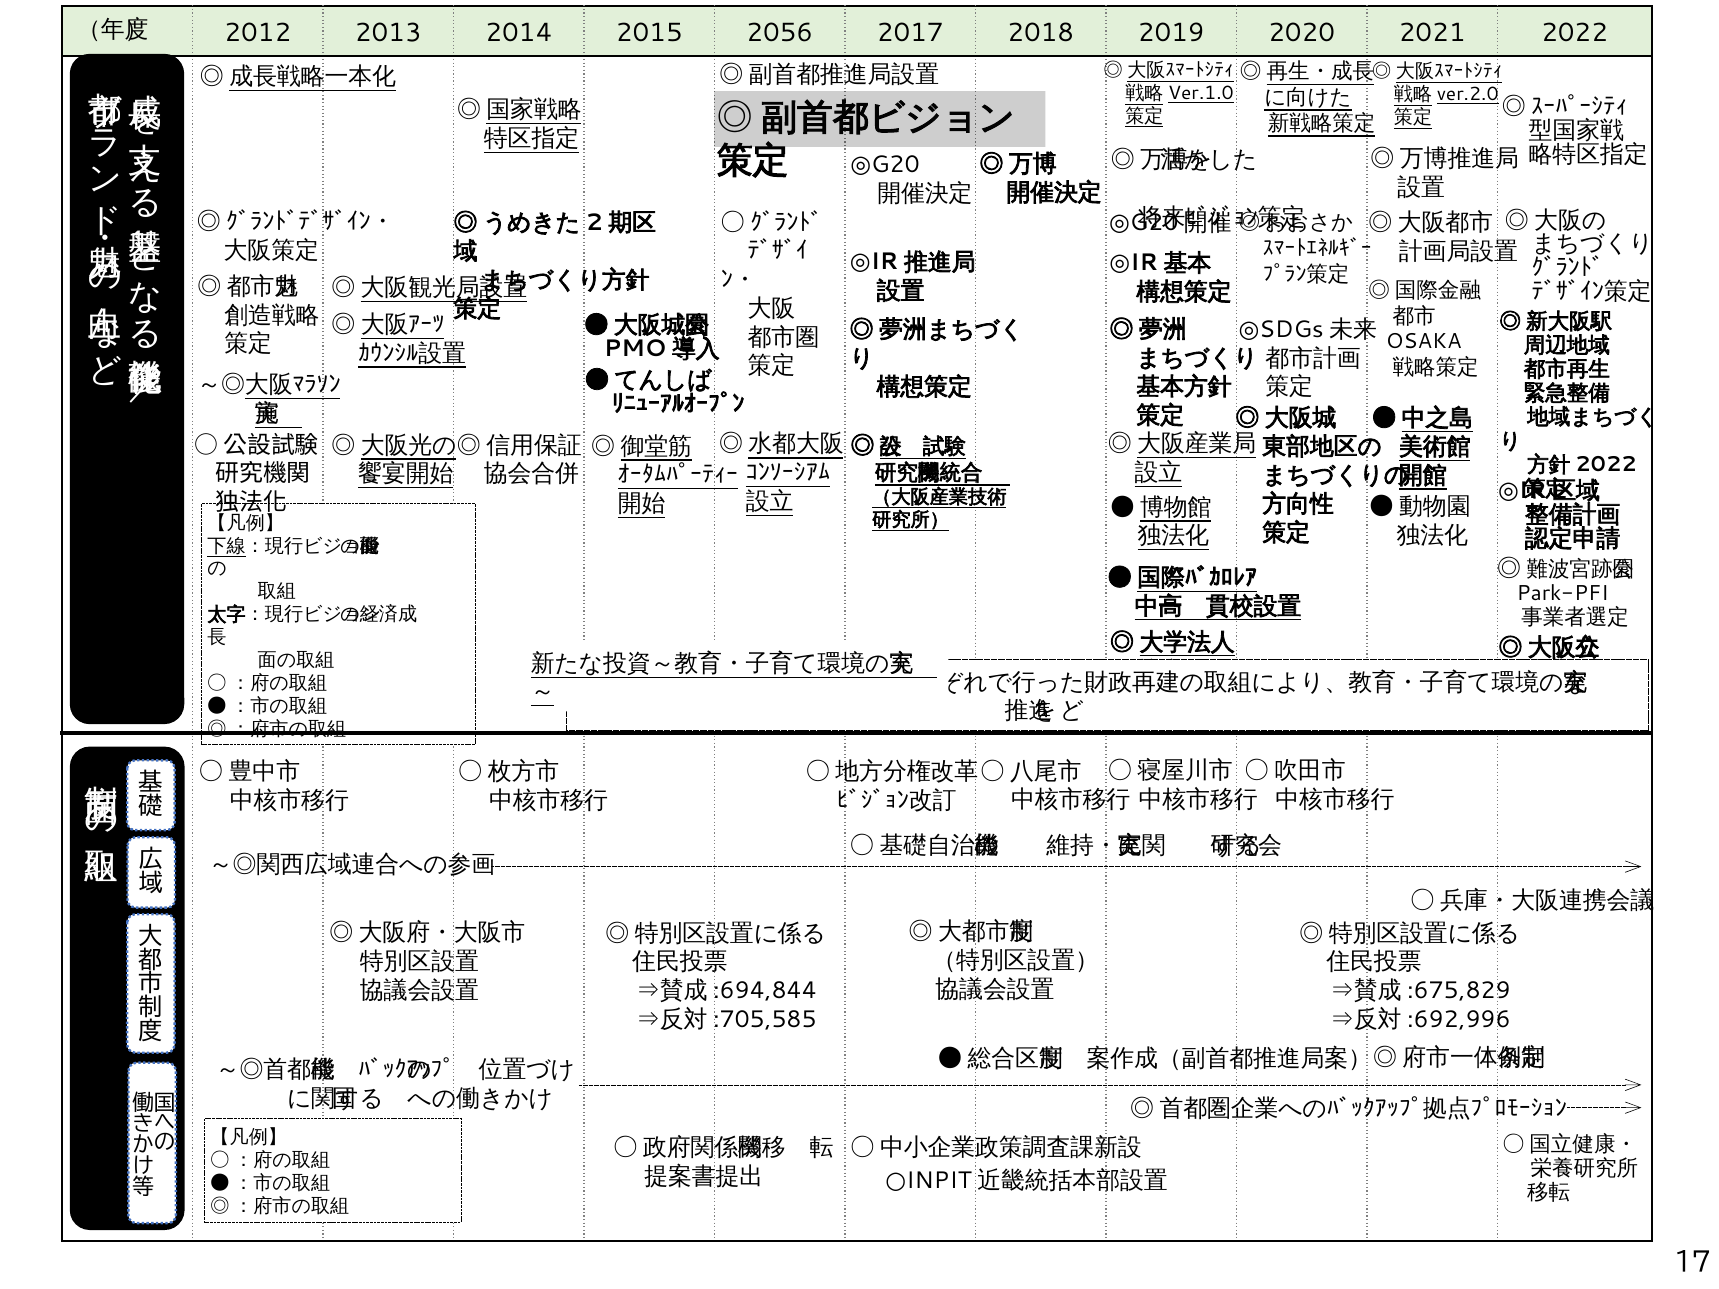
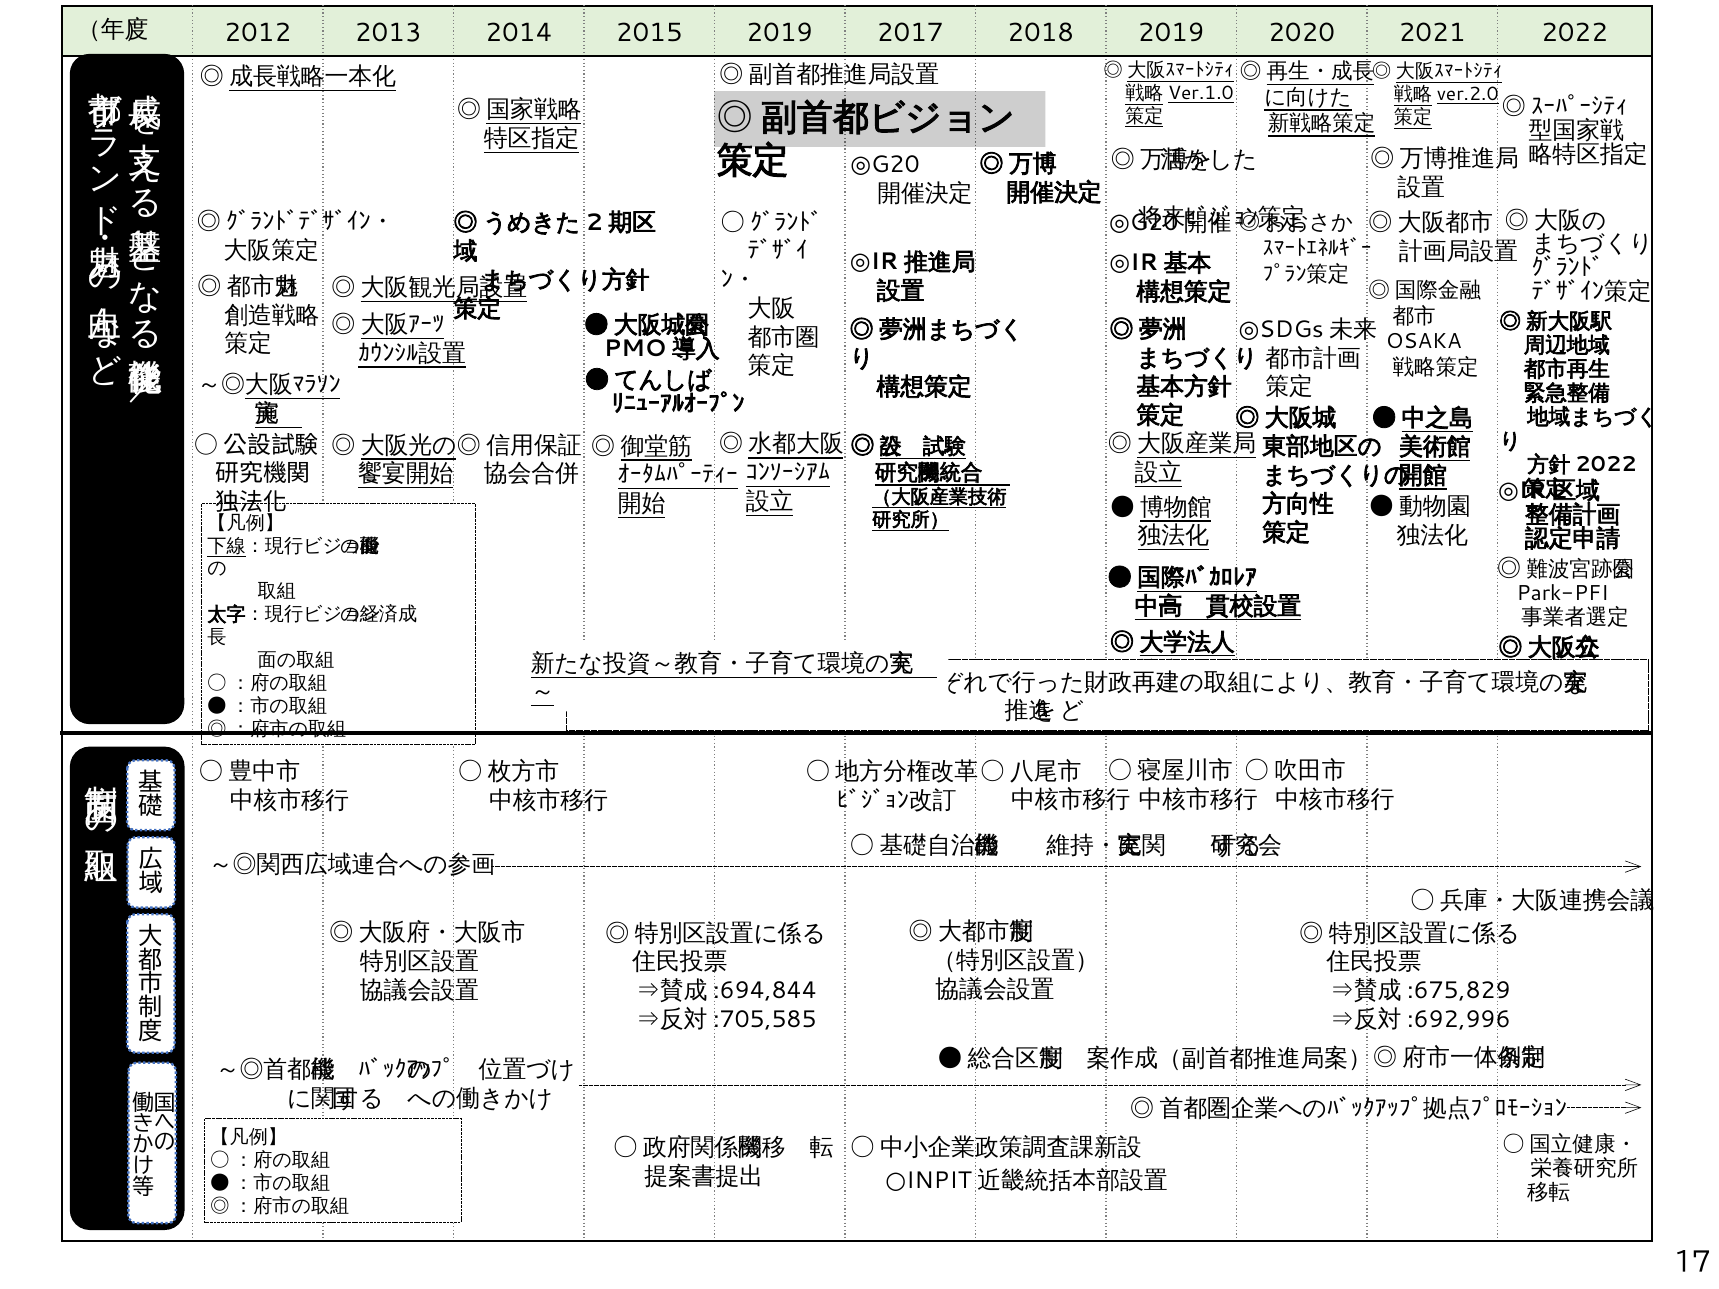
2015 2056: 2056 -> 2019
